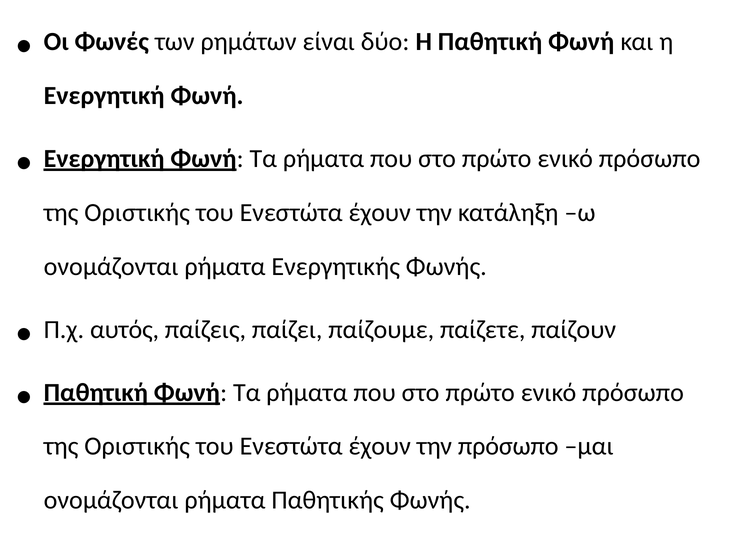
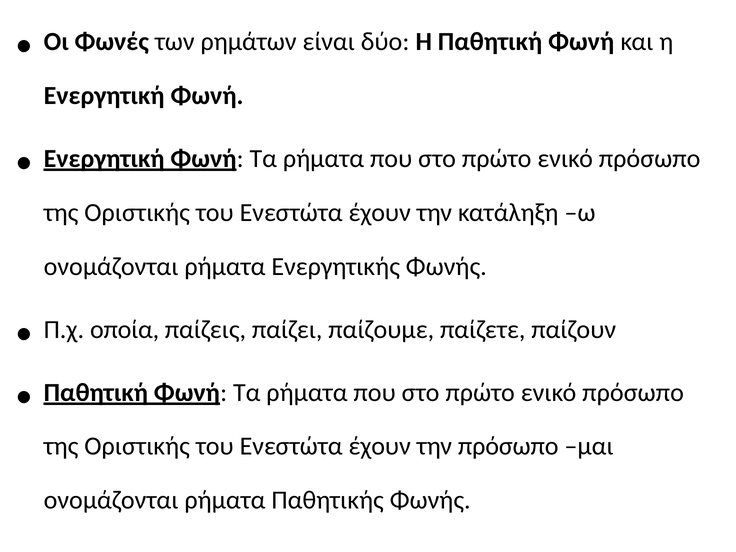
αυτός: αυτός -> οποία
